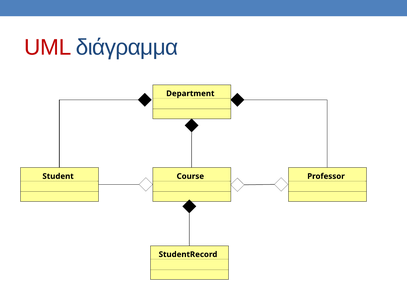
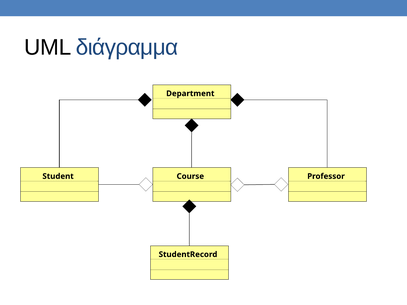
UML colour: red -> black
